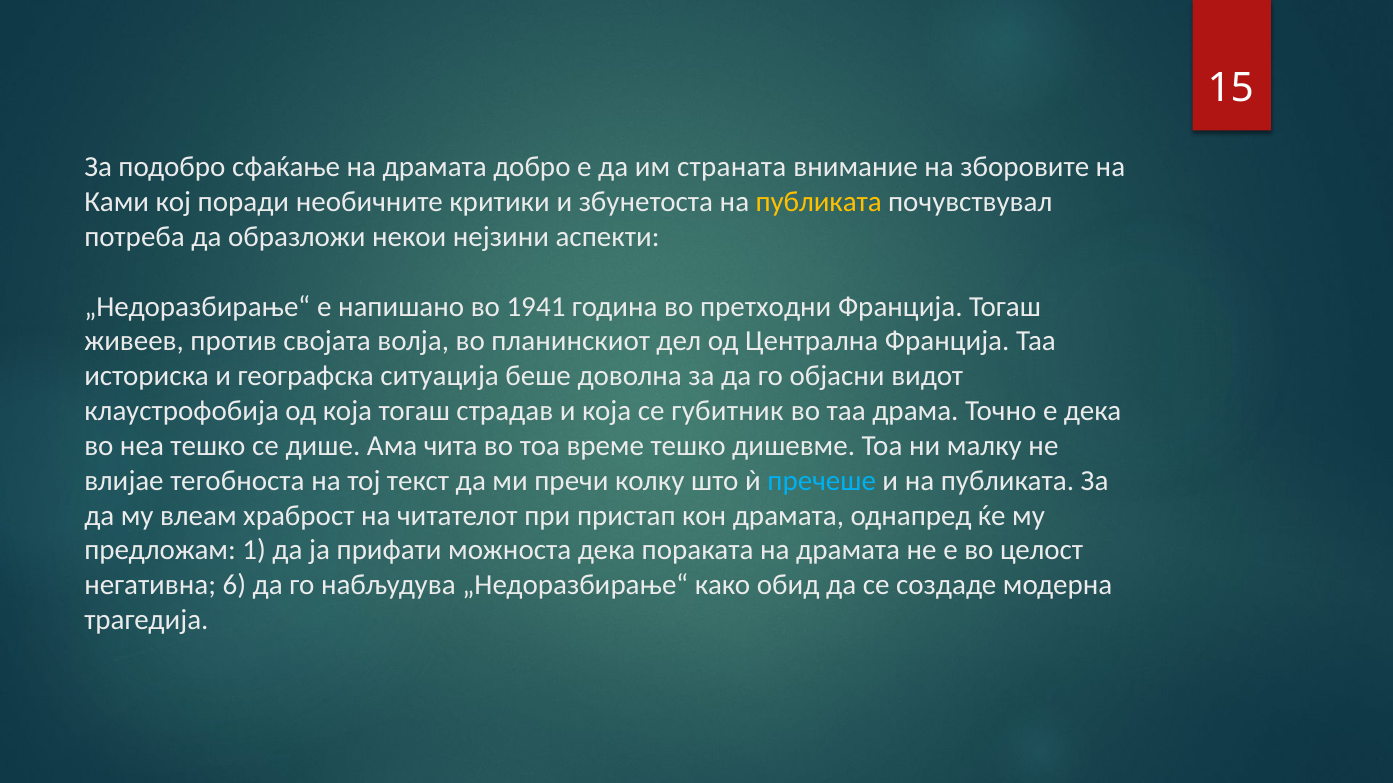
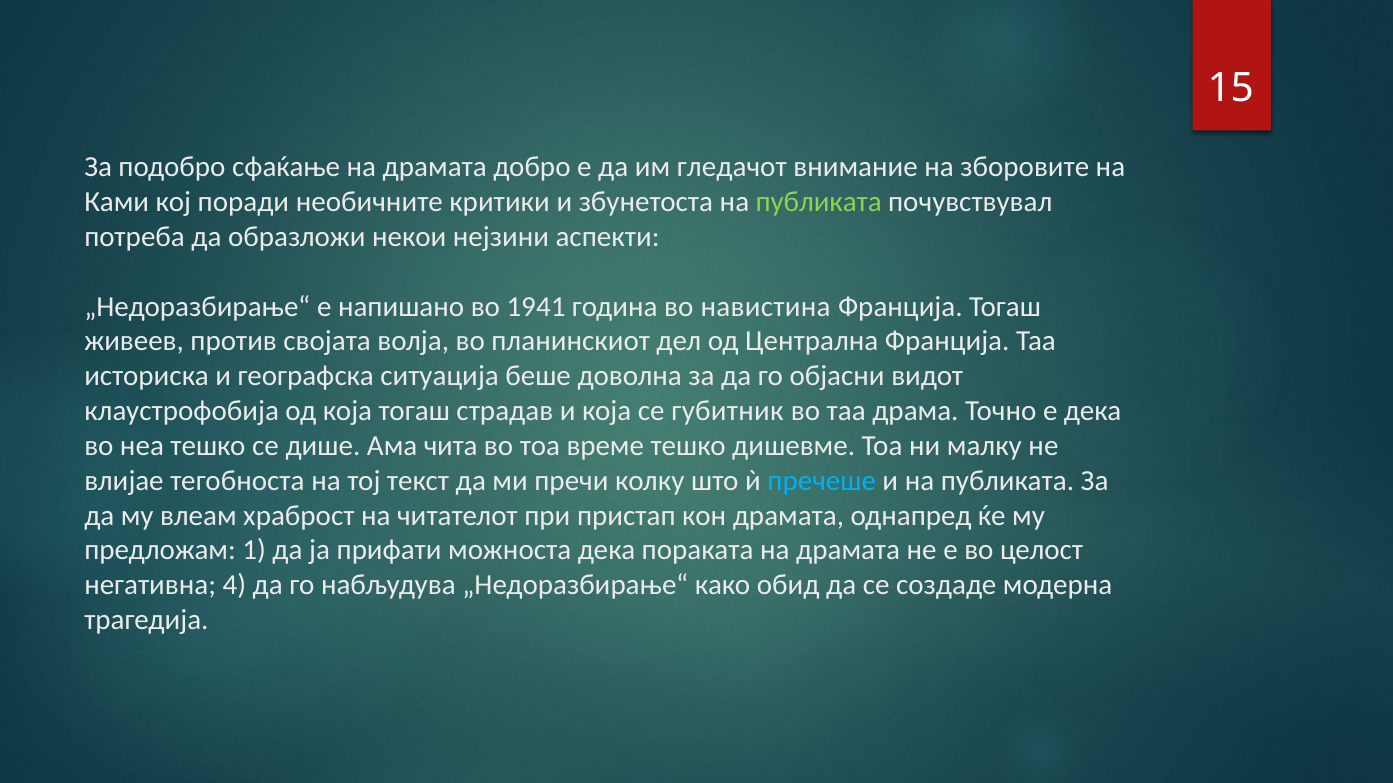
страната: страната -> гледачот
публиката at (819, 202) colour: yellow -> light green
претходни: претходни -> навистина
6: 6 -> 4
